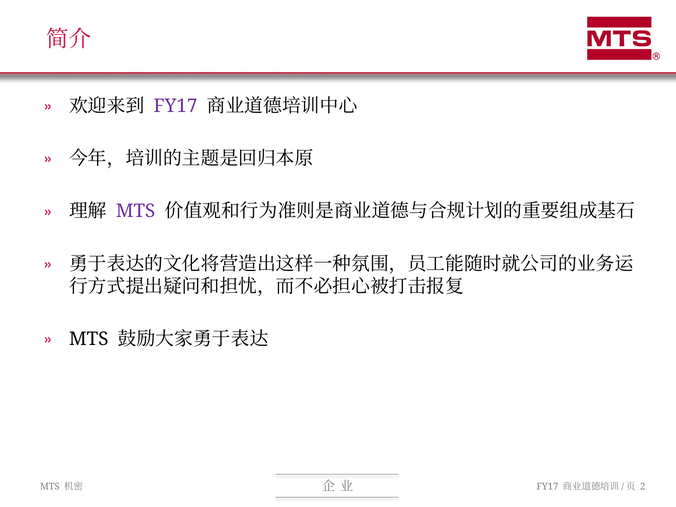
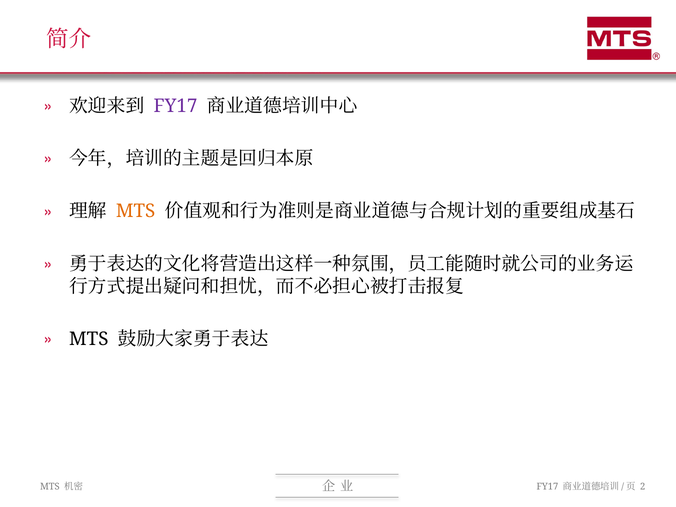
MTS at (136, 211) colour: purple -> orange
